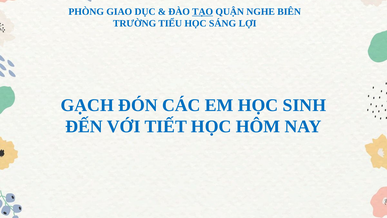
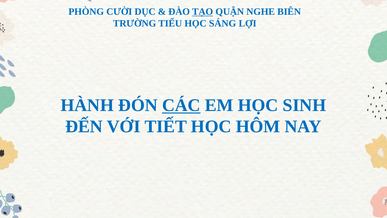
GIAO: GIAO -> CƯỜI
GẠCH: GẠCH -> HÀNH
CÁC underline: none -> present
